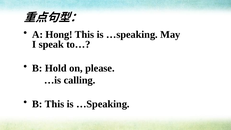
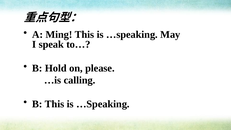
Hong: Hong -> Ming
